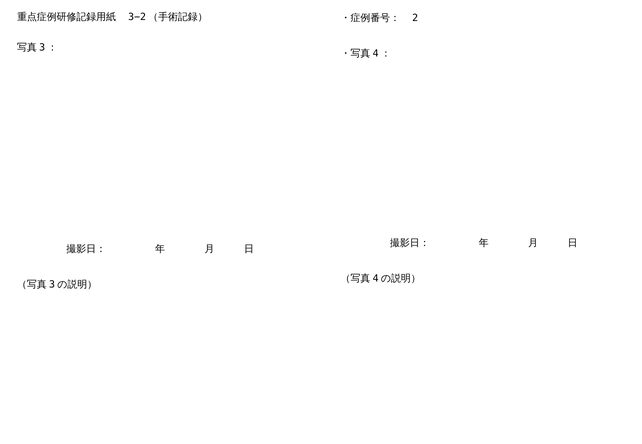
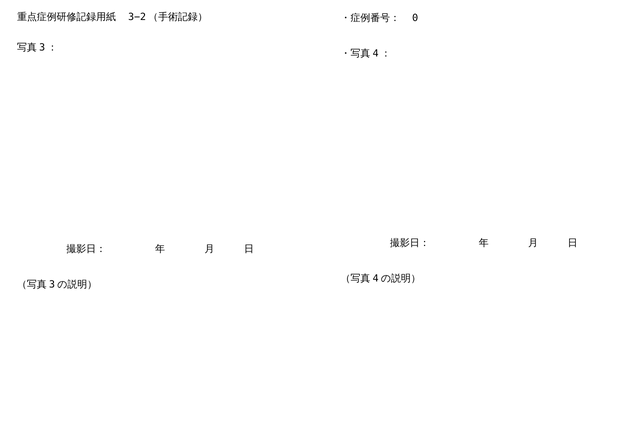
2: 2 -> 0
